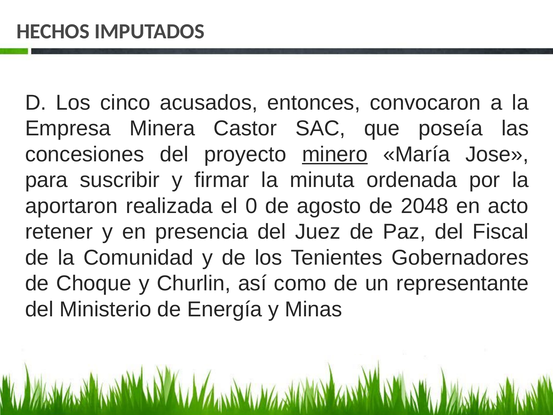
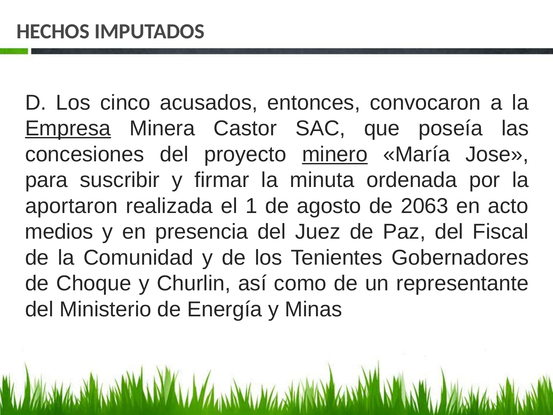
Empresa underline: none -> present
0: 0 -> 1
2048: 2048 -> 2063
retener: retener -> medios
